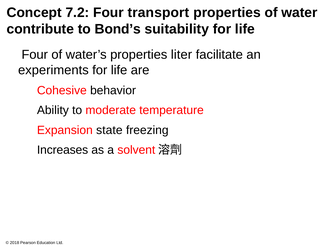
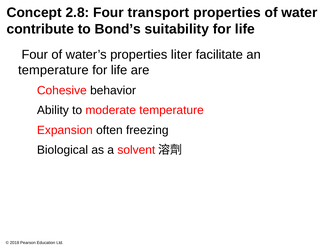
7.2: 7.2 -> 2.8
experiments at (53, 70): experiments -> temperature
state: state -> often
Increases: Increases -> Biological
